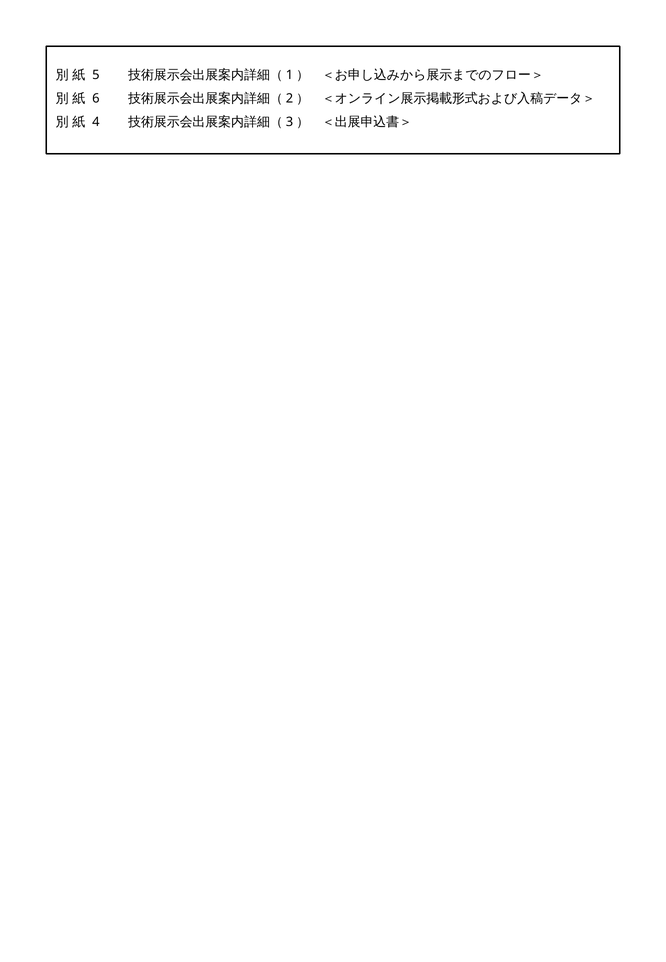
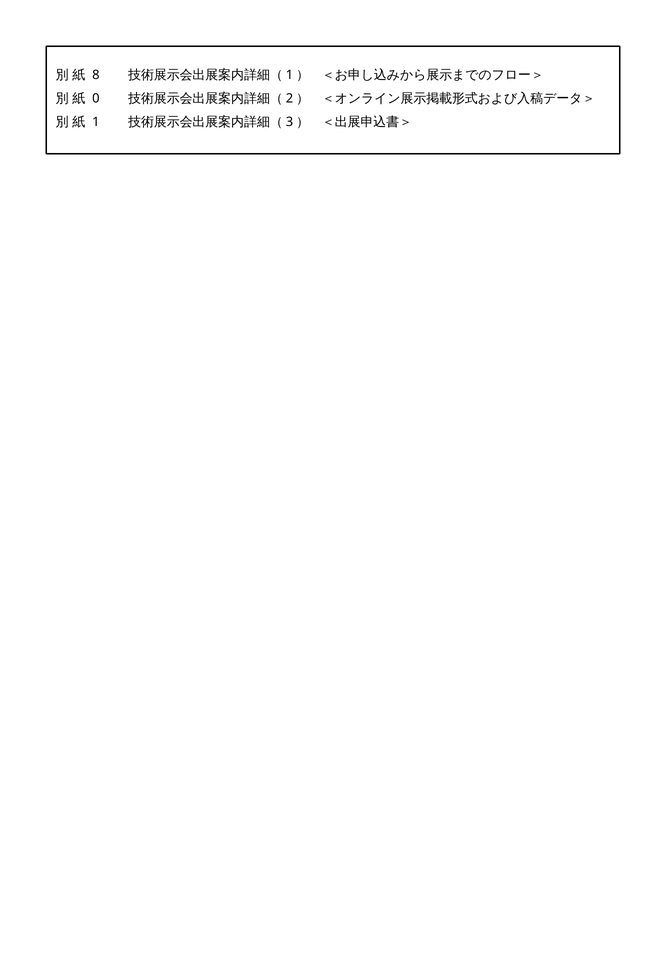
5: 5 -> 8
6: 6 -> 0
4: 4 -> 1
